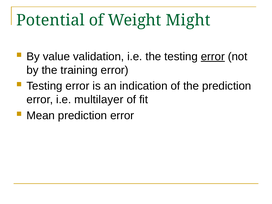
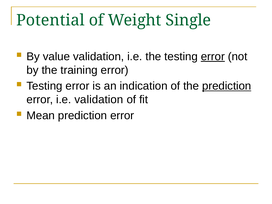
Might: Might -> Single
prediction at (227, 86) underline: none -> present
i.e multilayer: multilayer -> validation
